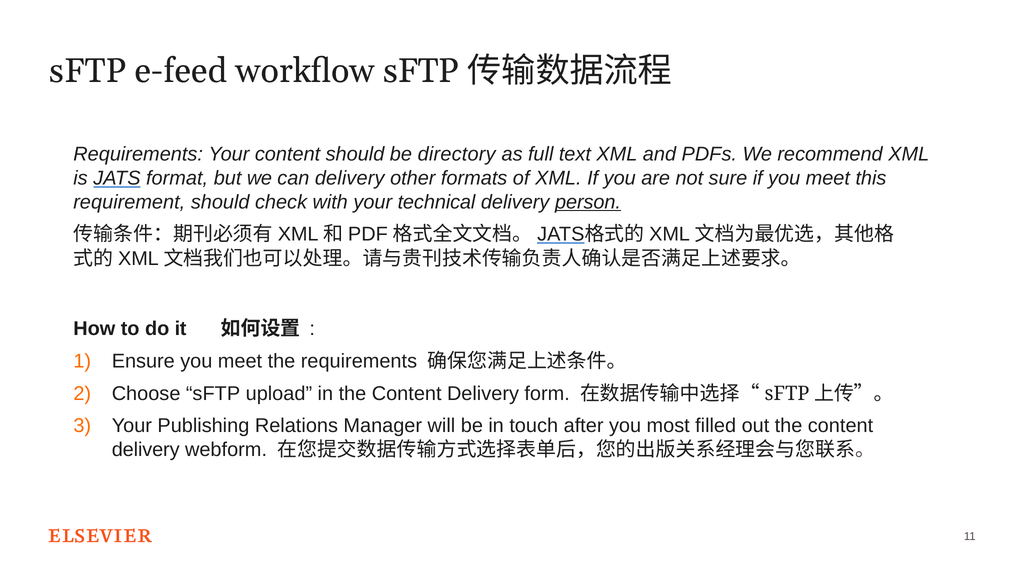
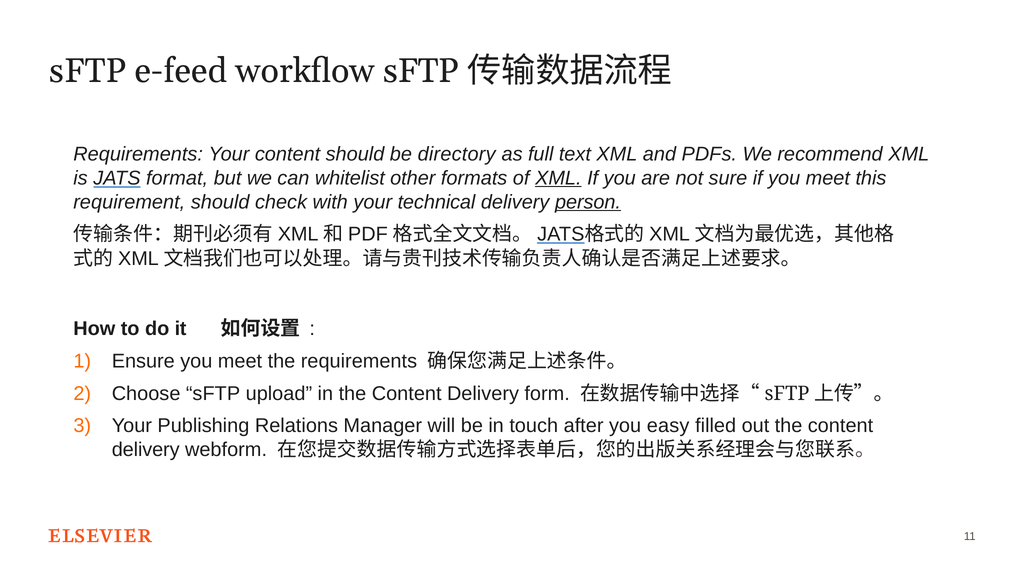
can delivery: delivery -> whitelist
XML at (558, 178) underline: none -> present
most: most -> easy
